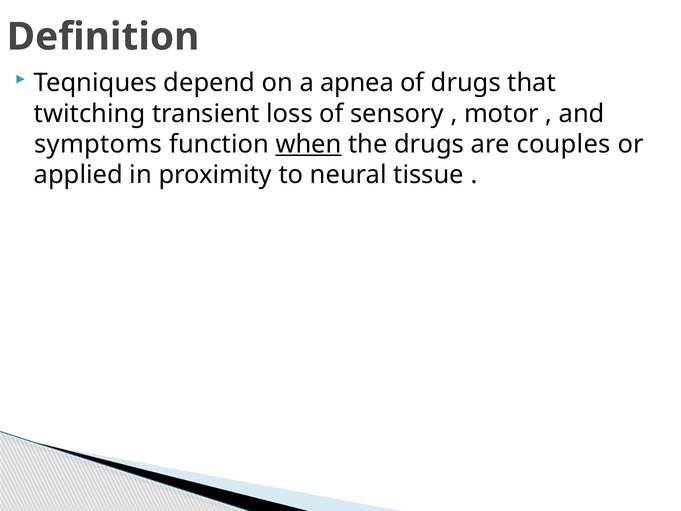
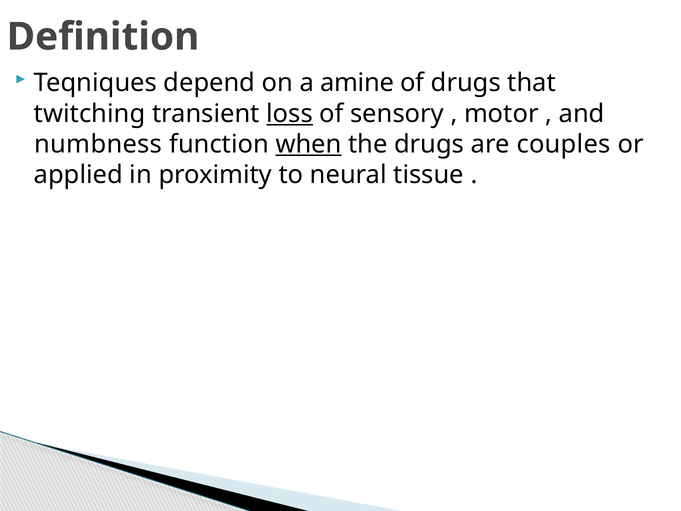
apnea: apnea -> amine
loss underline: none -> present
symptoms: symptoms -> numbness
